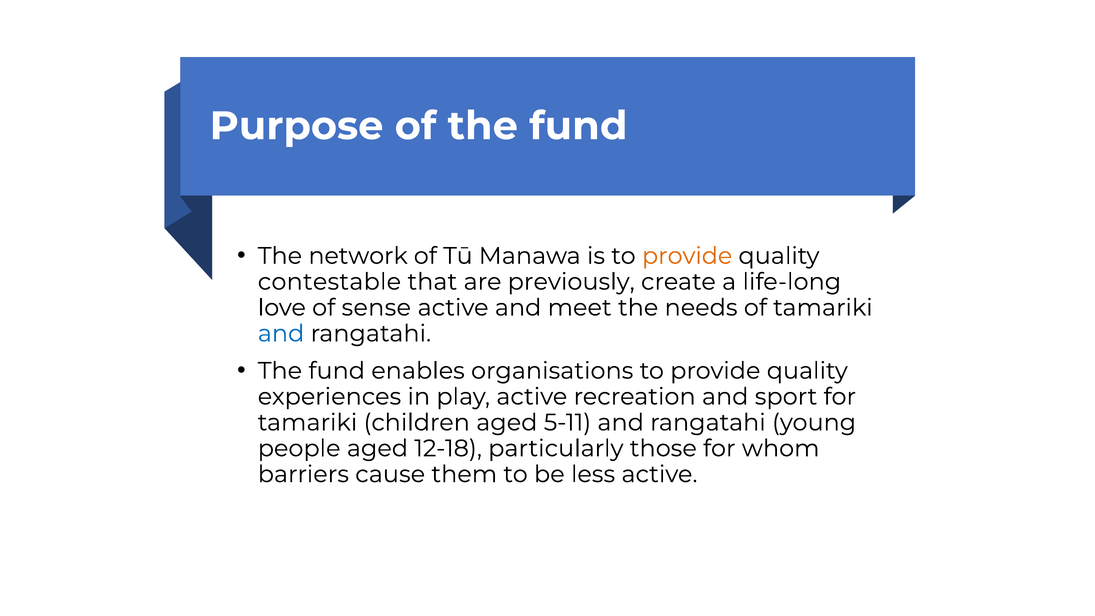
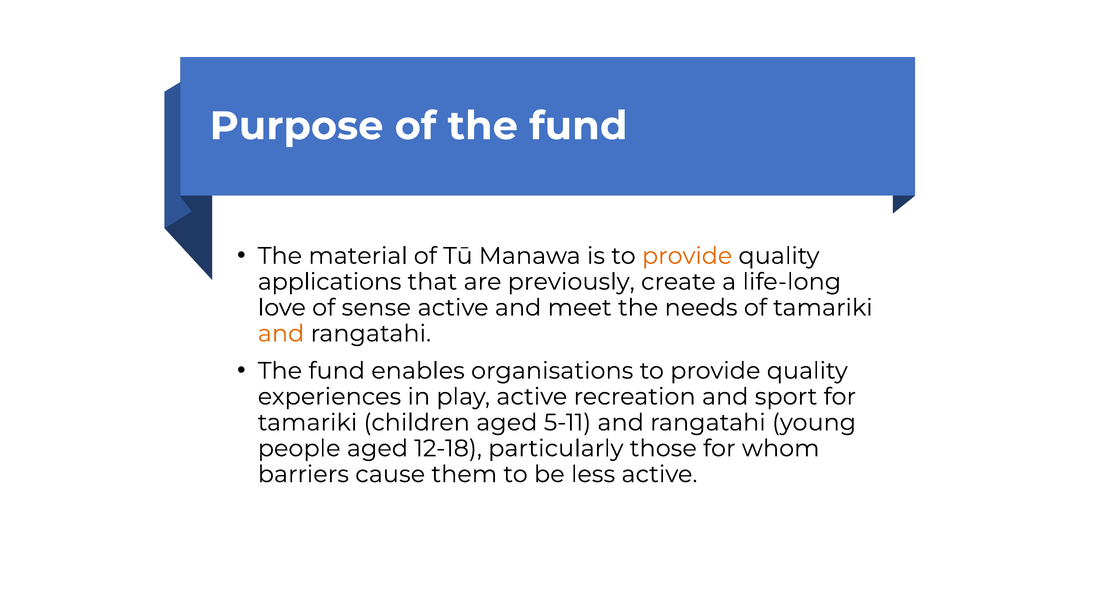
network: network -> material
contestable: contestable -> applications
and at (281, 333) colour: blue -> orange
